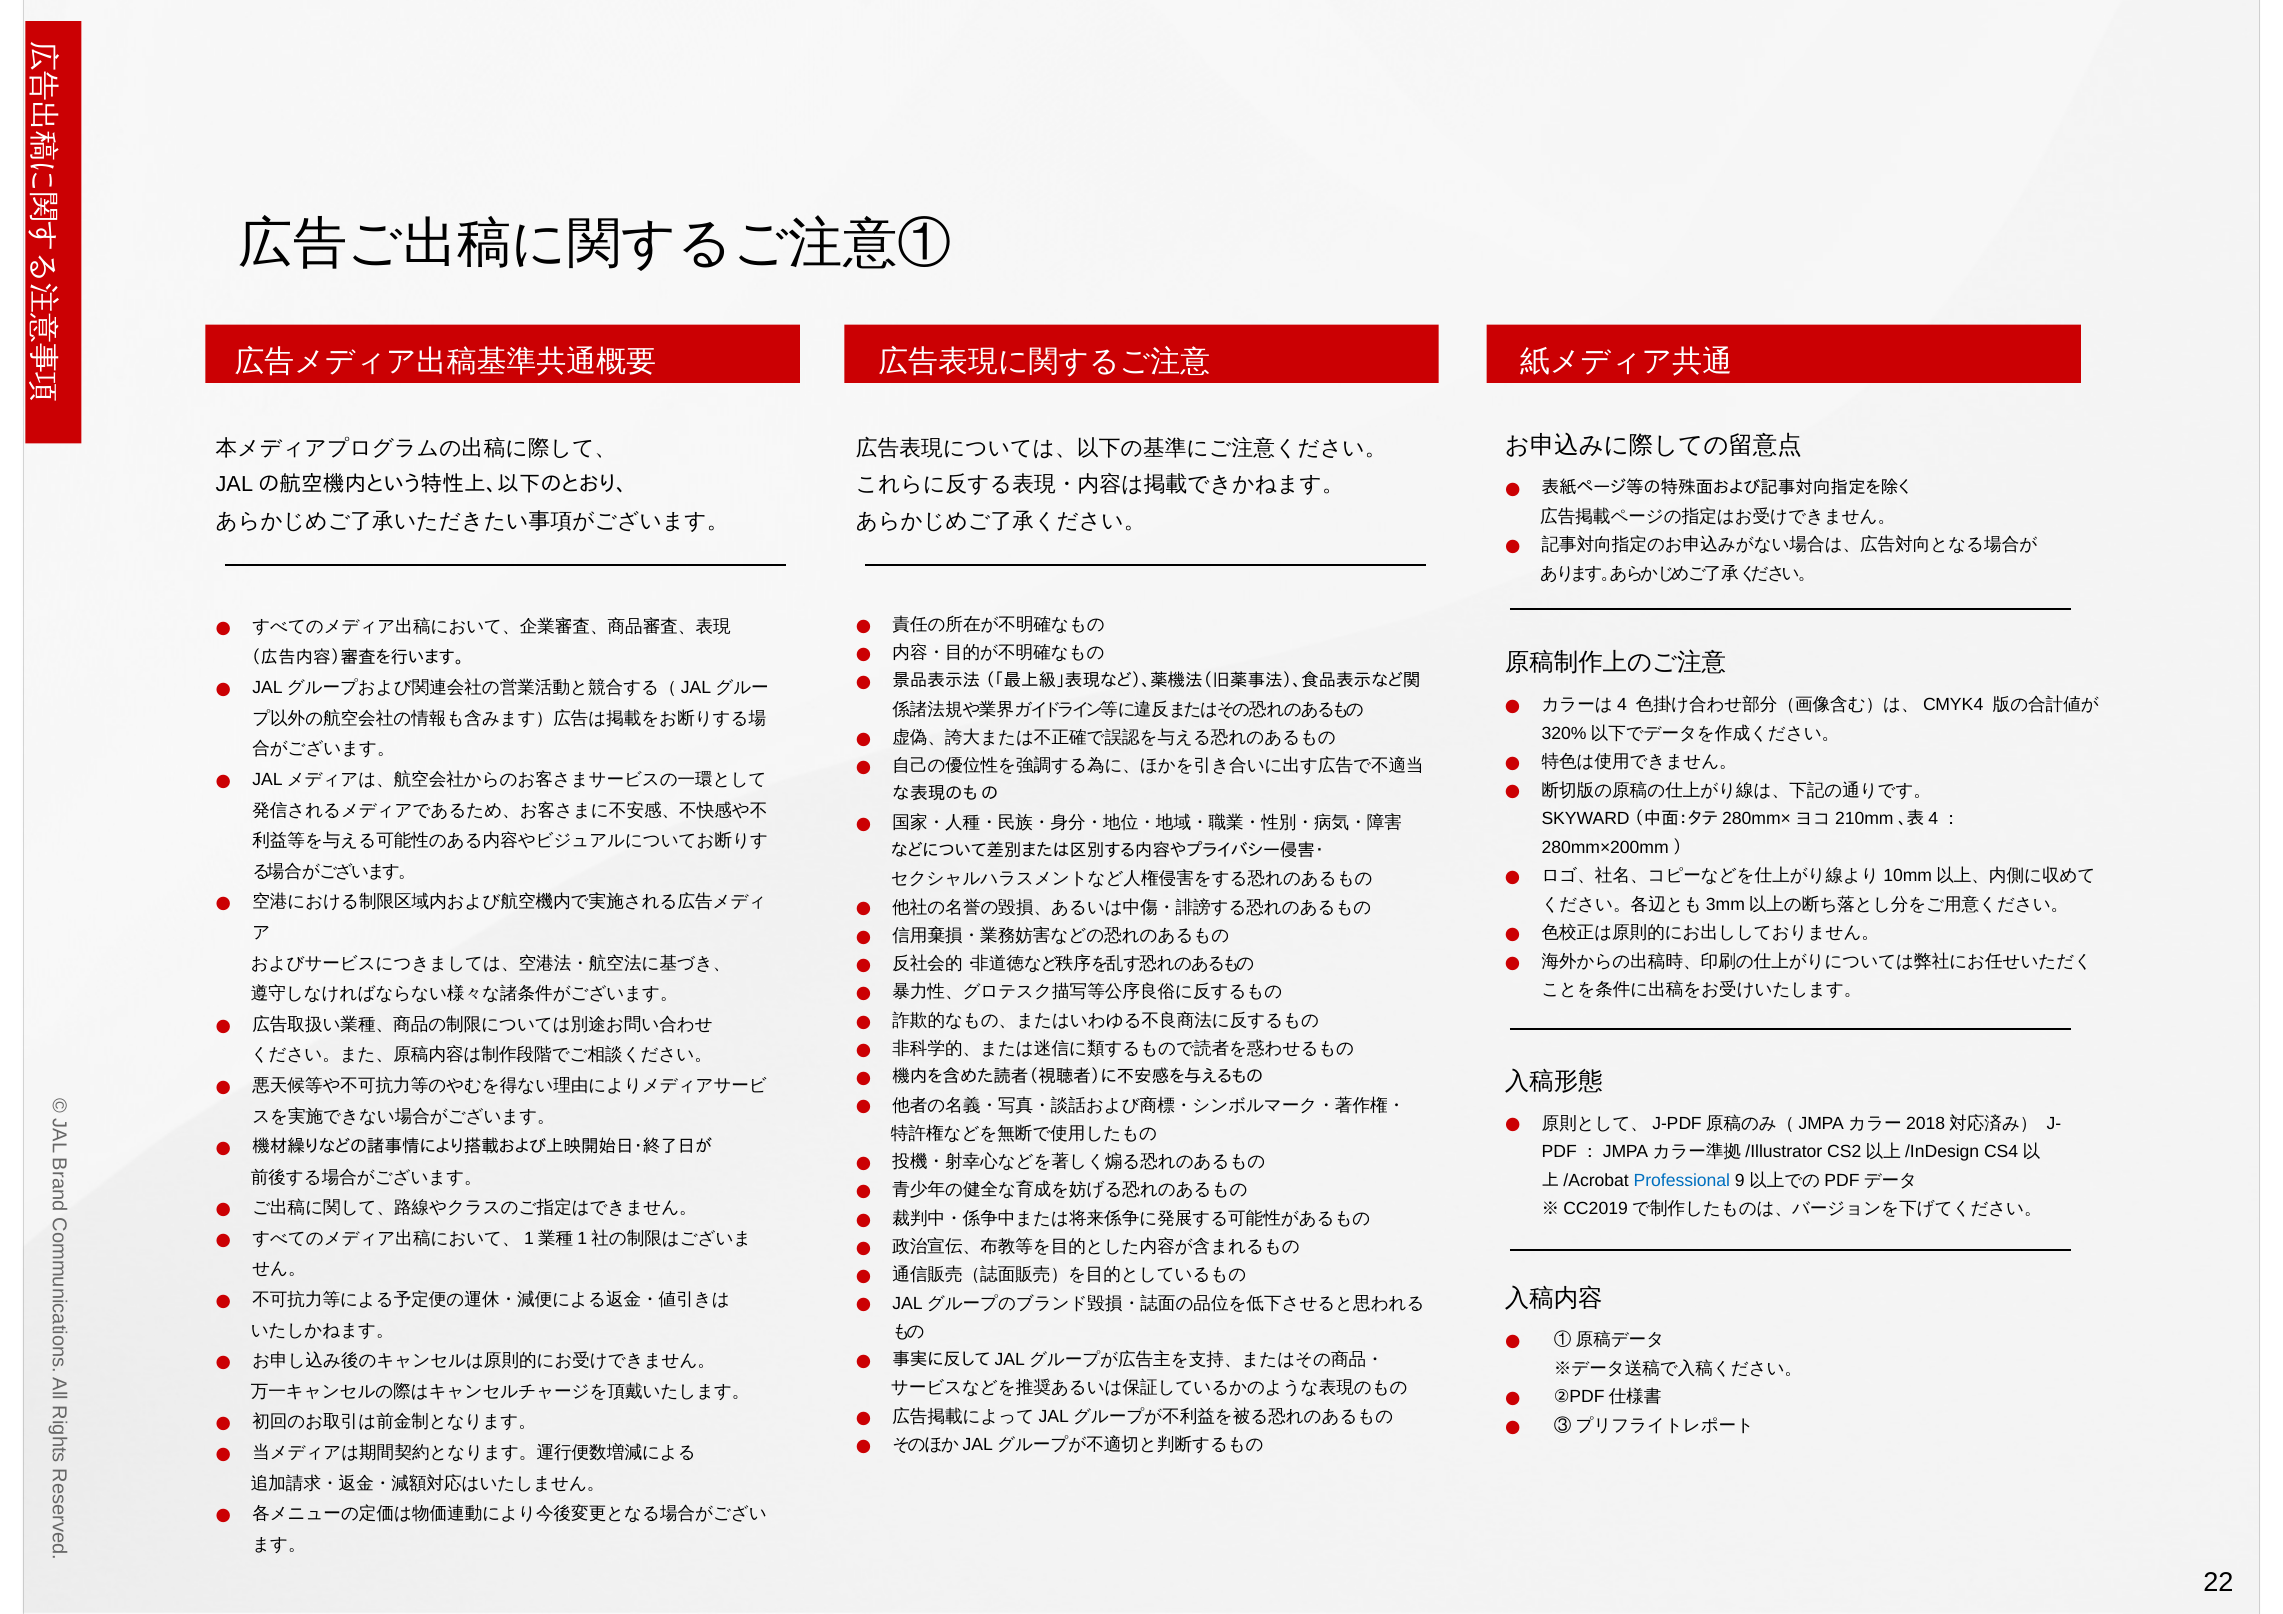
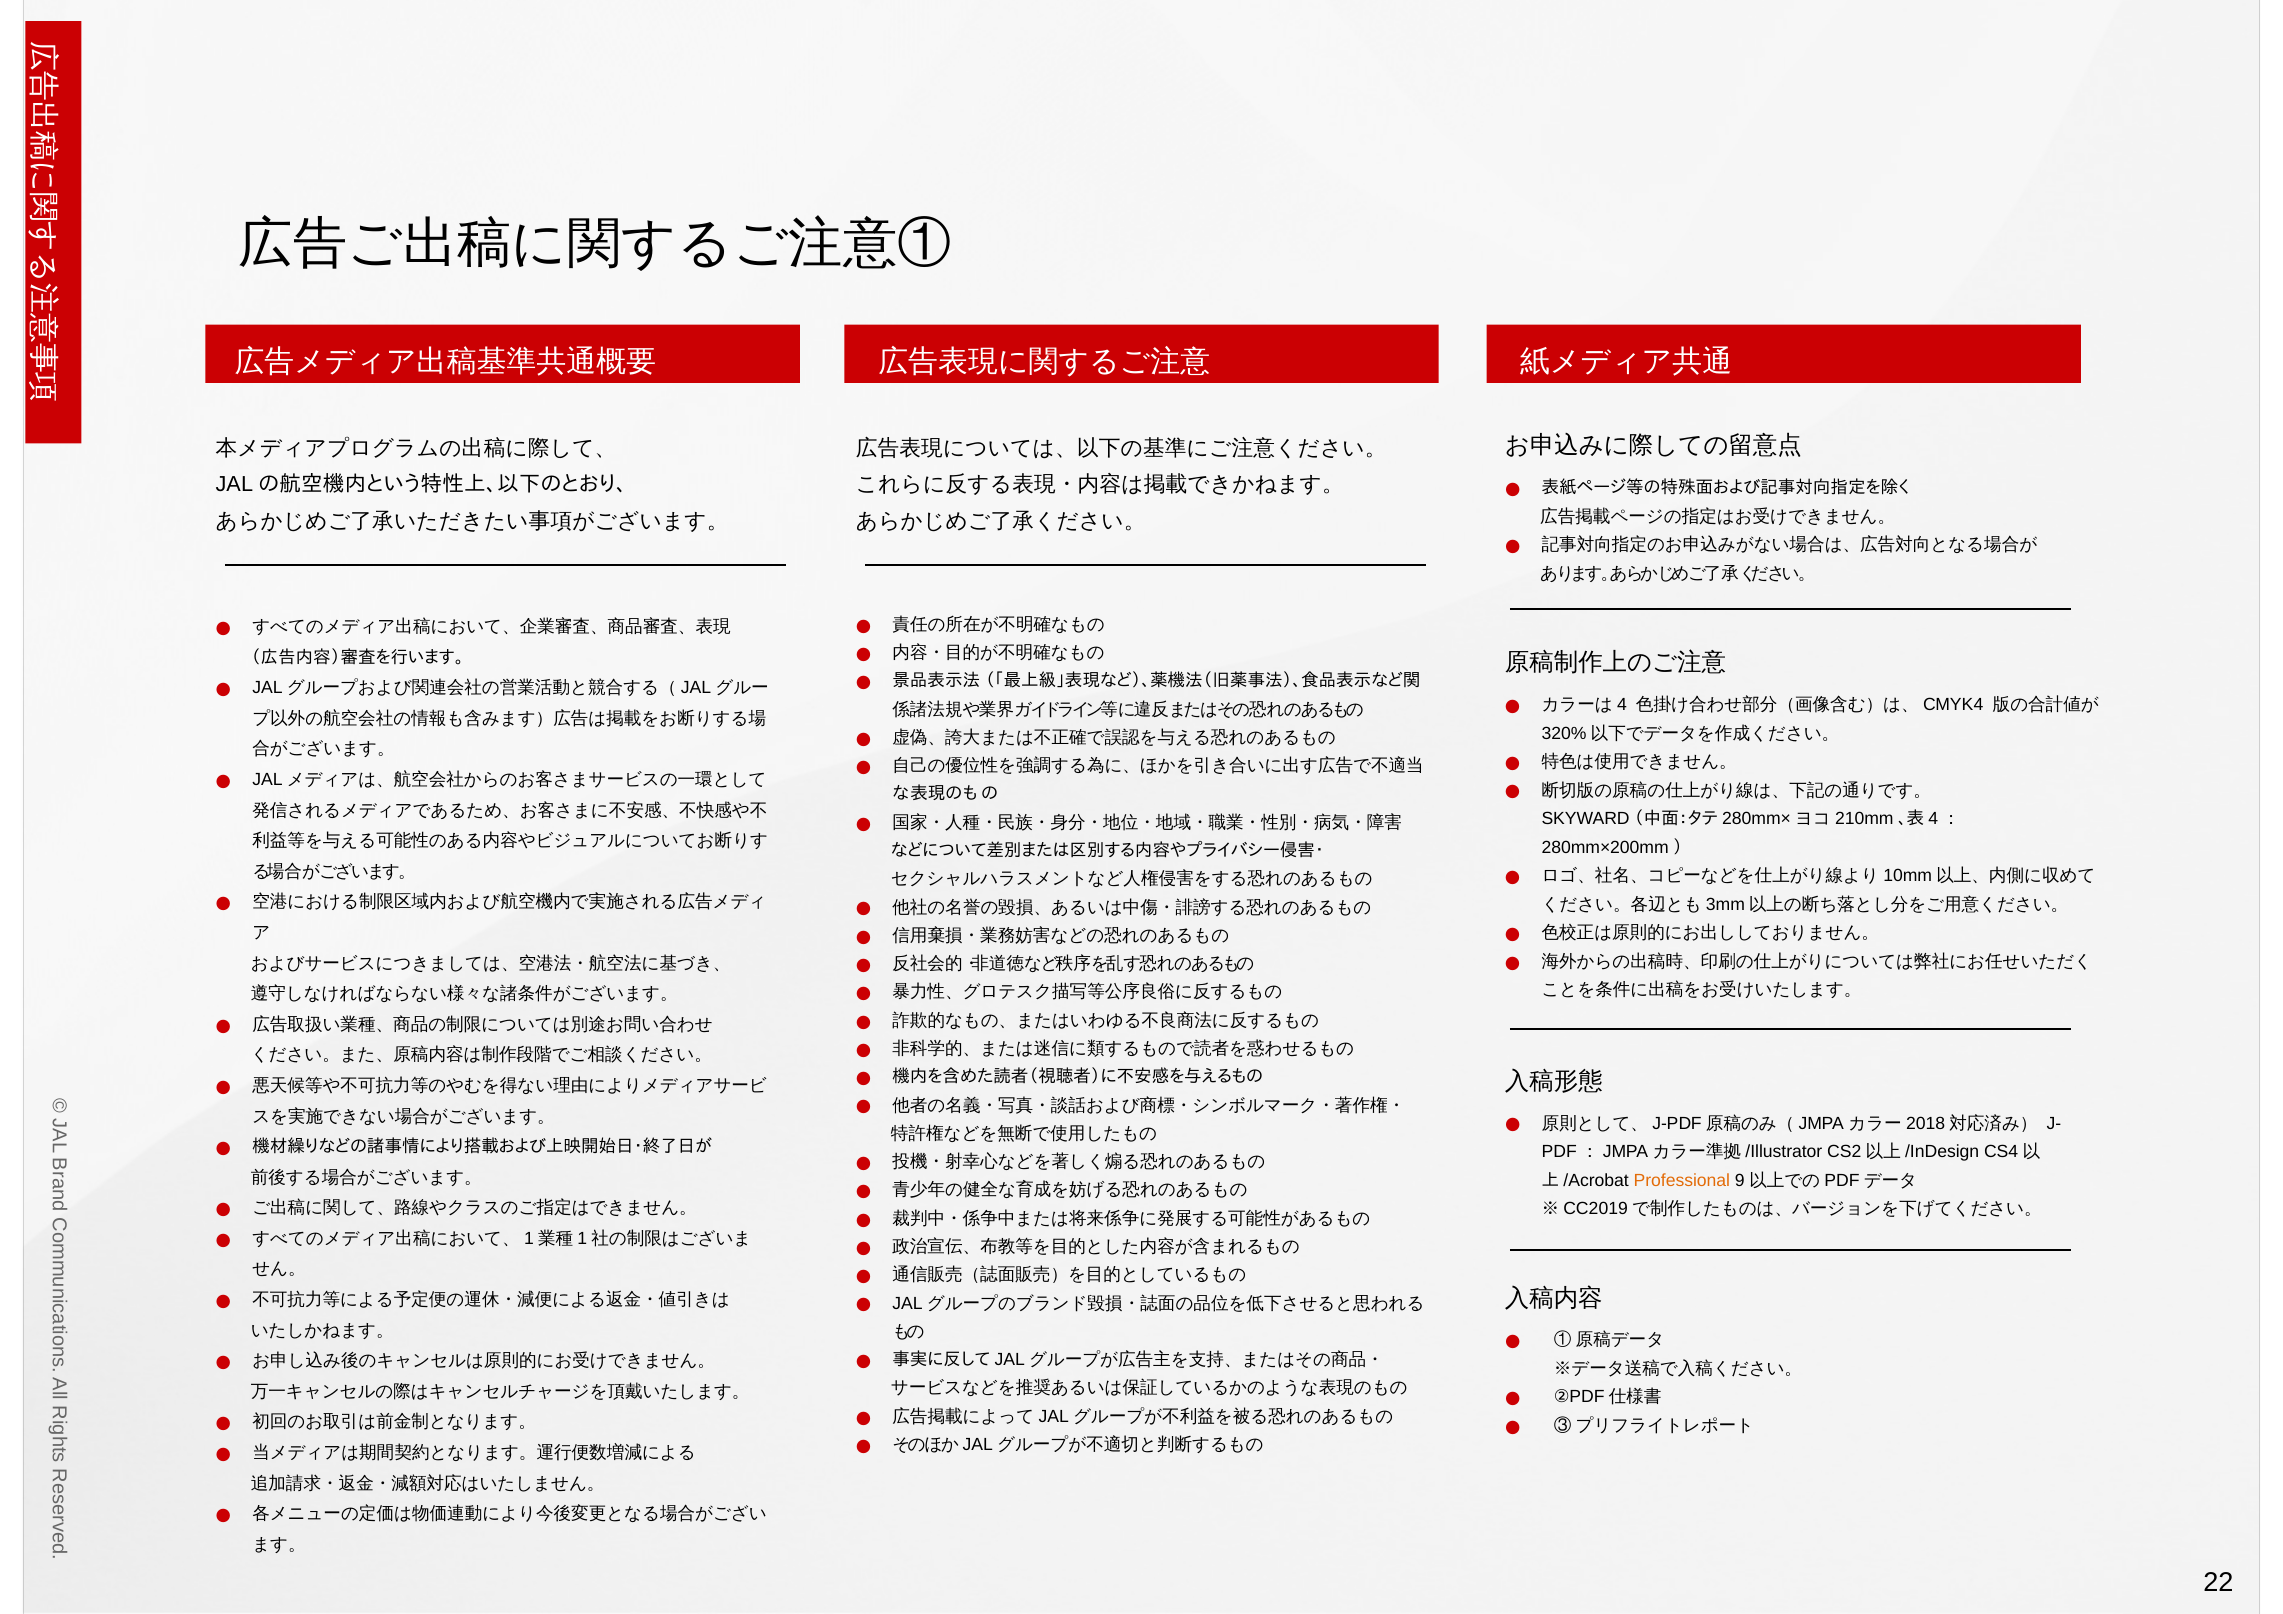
Professional colour: blue -> orange
